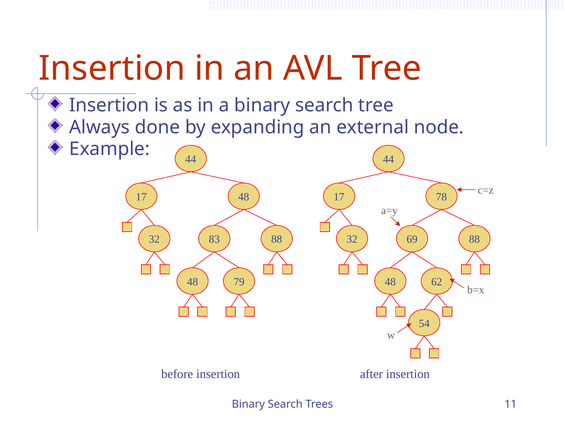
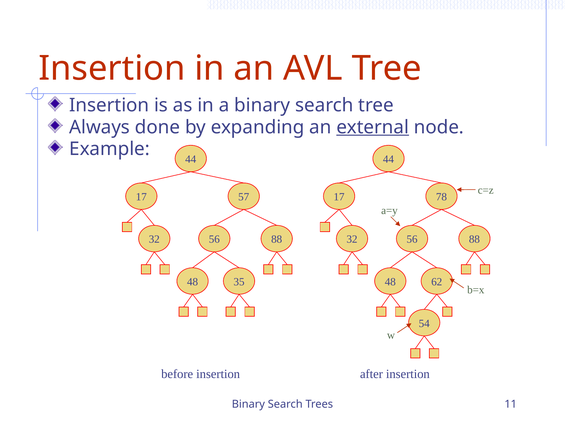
external underline: none -> present
17 48: 48 -> 57
83 at (214, 239): 83 -> 56
69 at (412, 239): 69 -> 56
79: 79 -> 35
